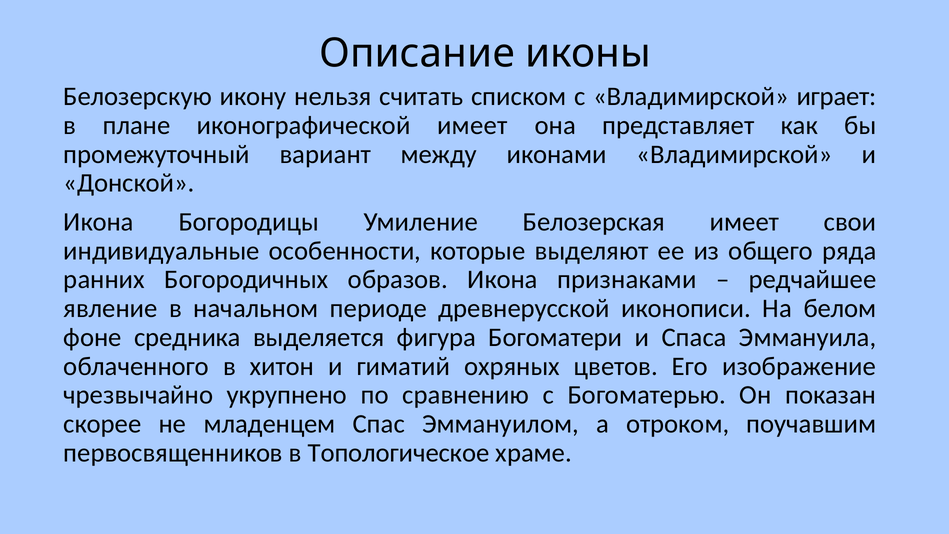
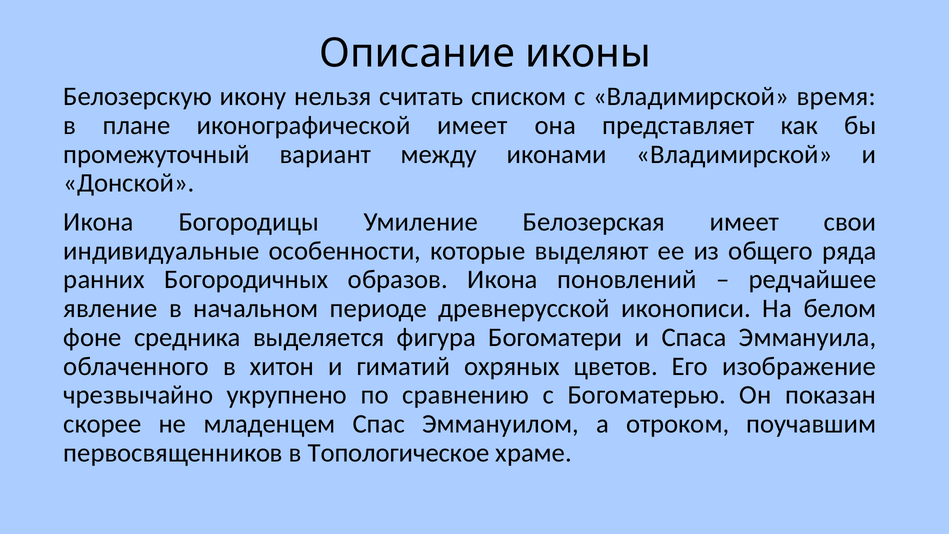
играет: играет -> время
признаками: признаками -> поновлений
